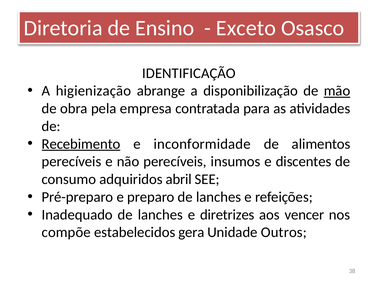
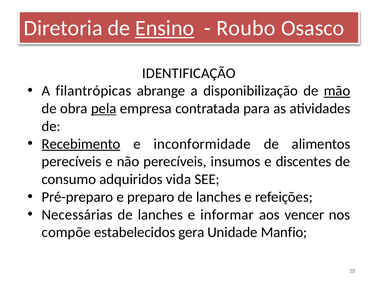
Ensino underline: none -> present
Exceto: Exceto -> Roubo
higienização: higienização -> filantrópicas
pela underline: none -> present
abril: abril -> vida
Inadequado: Inadequado -> Necessárias
diretrizes: diretrizes -> informar
Outros: Outros -> Manfio
